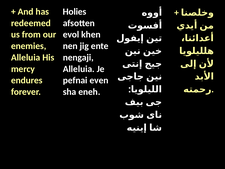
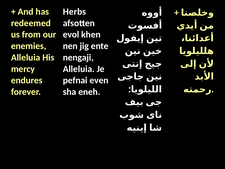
Holies: Holies -> Herbs
